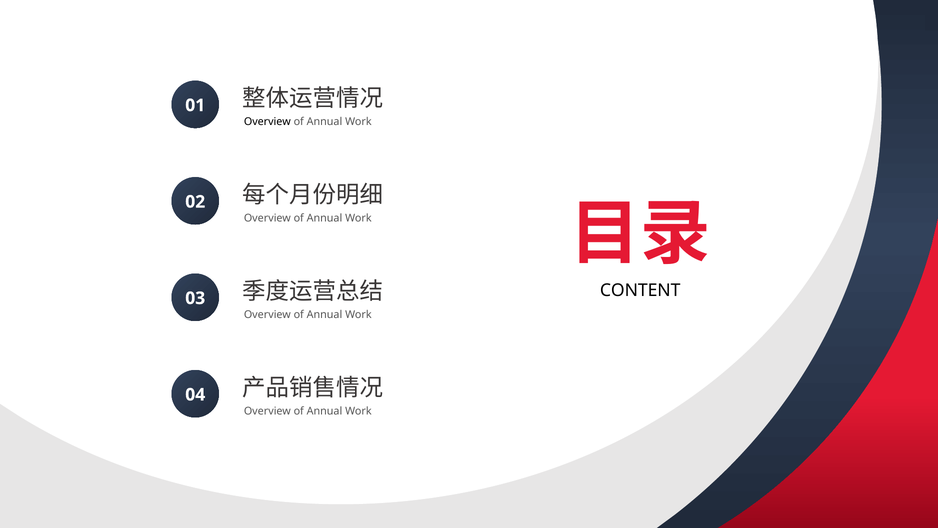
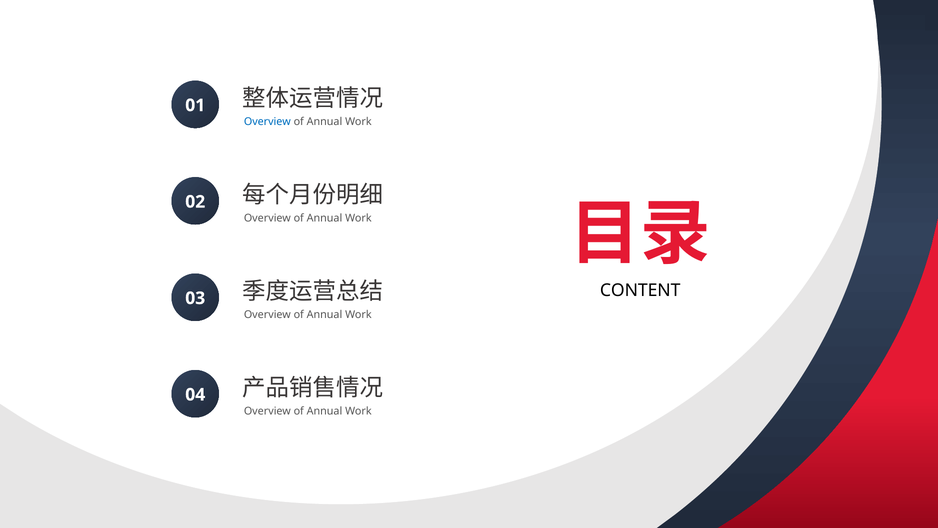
Overview at (267, 122) colour: black -> blue
